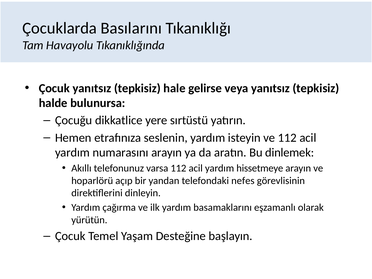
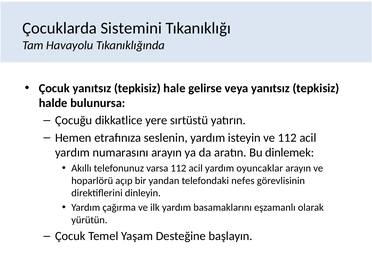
Basılarını: Basılarını -> Sistemini
hissetmeye: hissetmeye -> oyuncaklar
